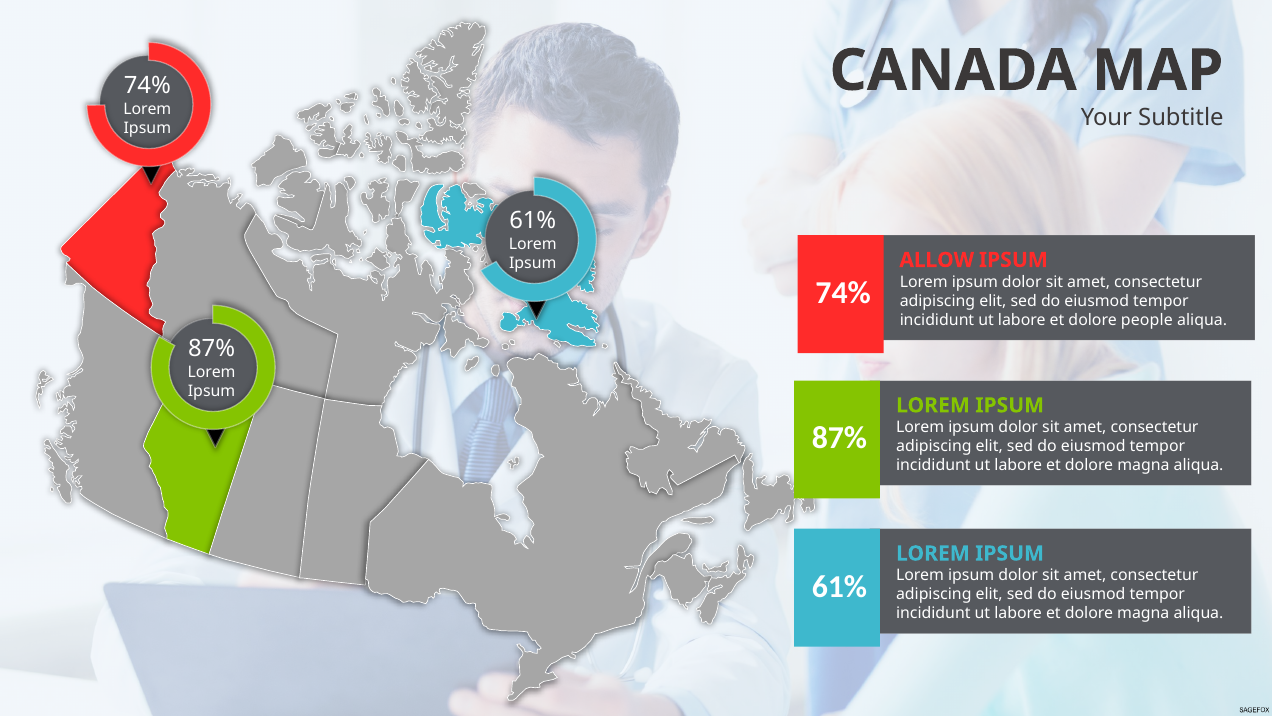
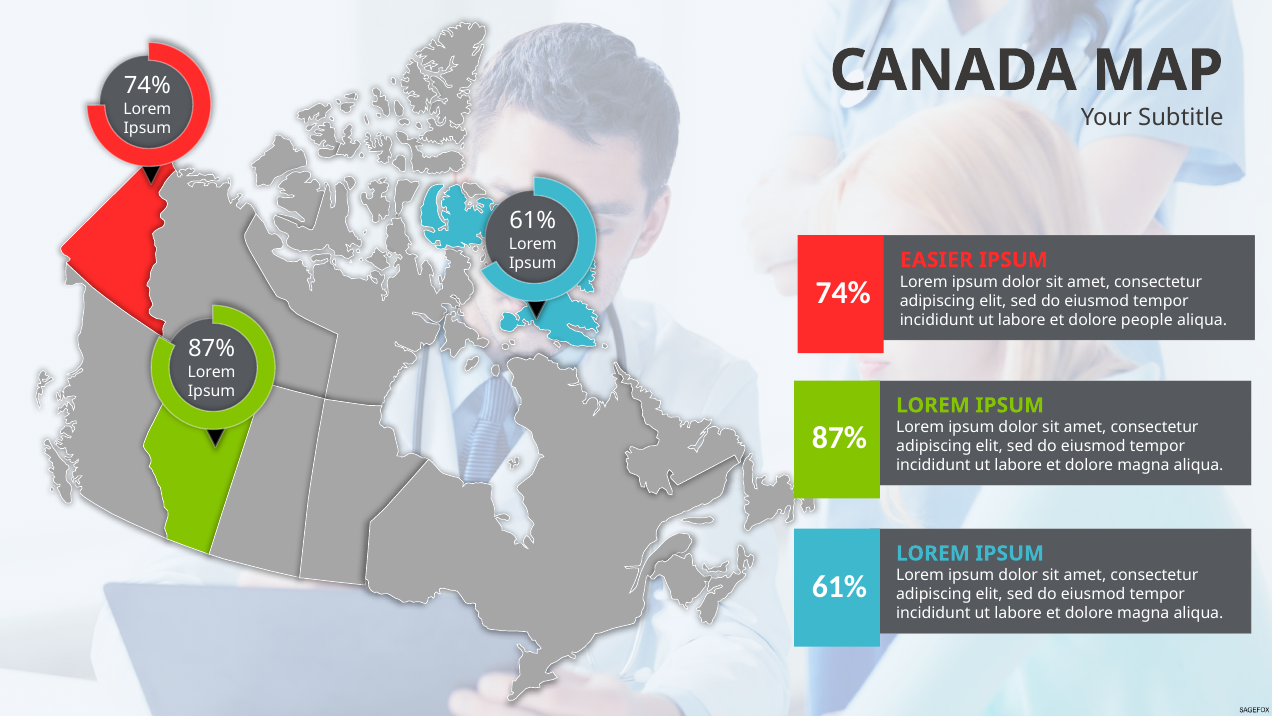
ALLOW: ALLOW -> EASIER
